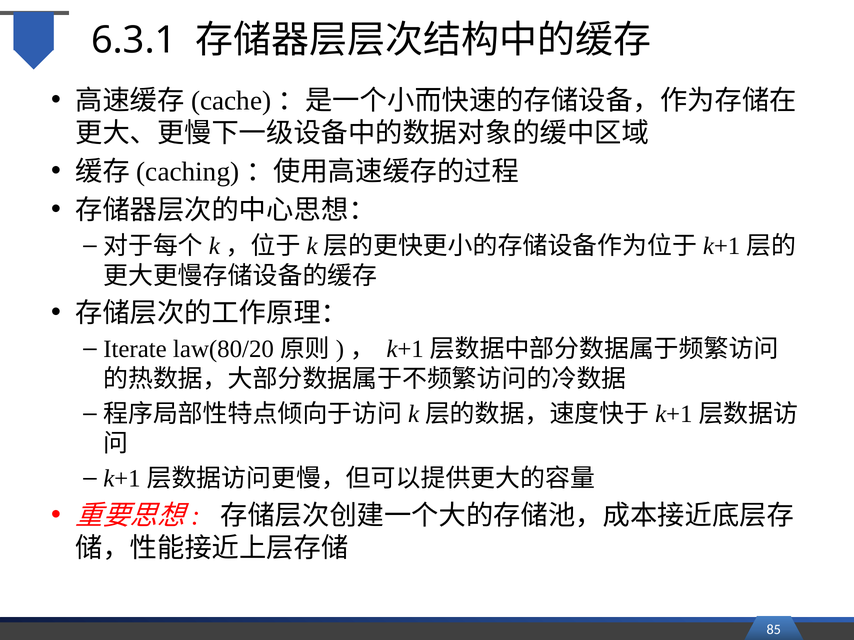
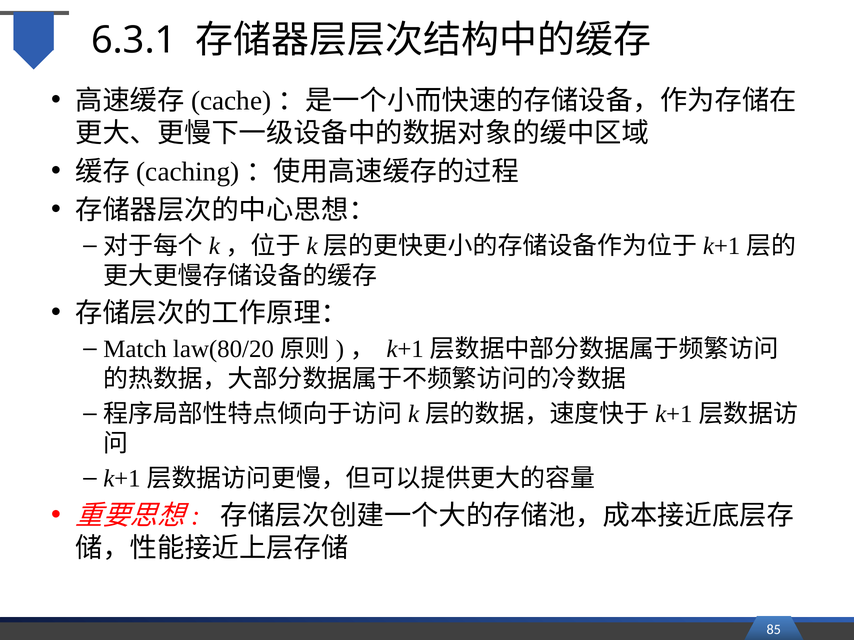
Iterate: Iterate -> Match
